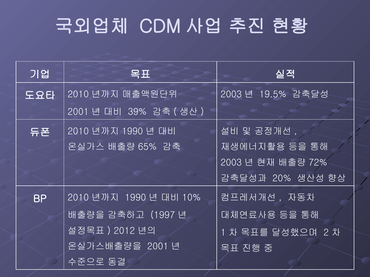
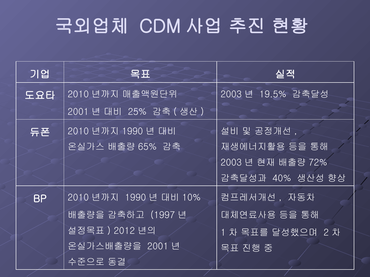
39%: 39% -> 25%
20%: 20% -> 40%
